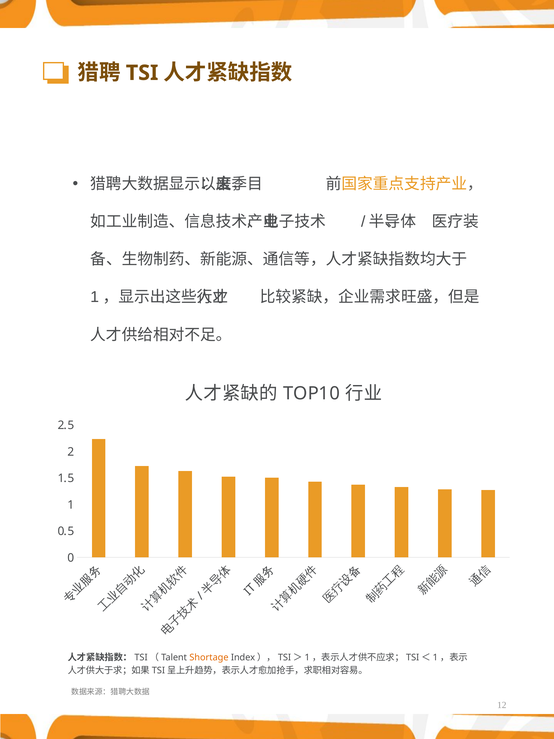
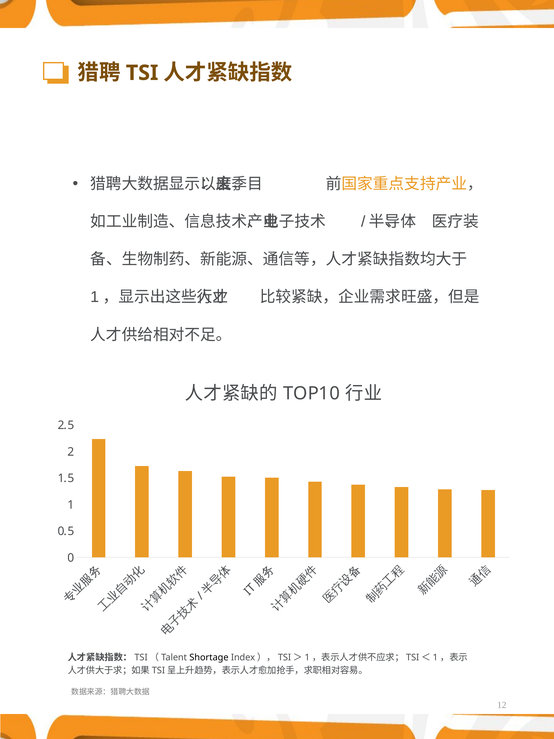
Shortage colour: orange -> black
